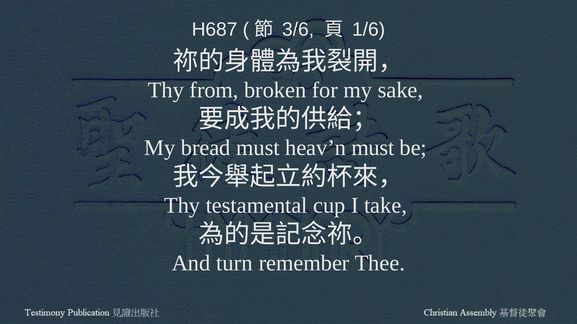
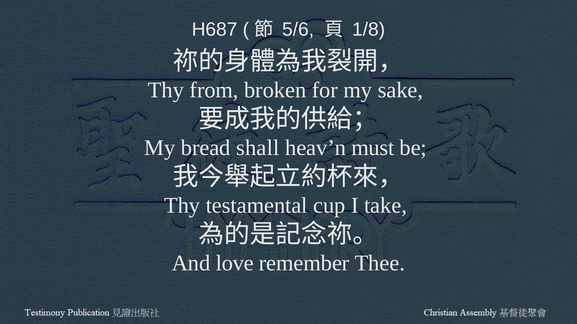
3/6: 3/6 -> 5/6
1/6: 1/6 -> 1/8
bread must: must -> shall
turn: turn -> love
